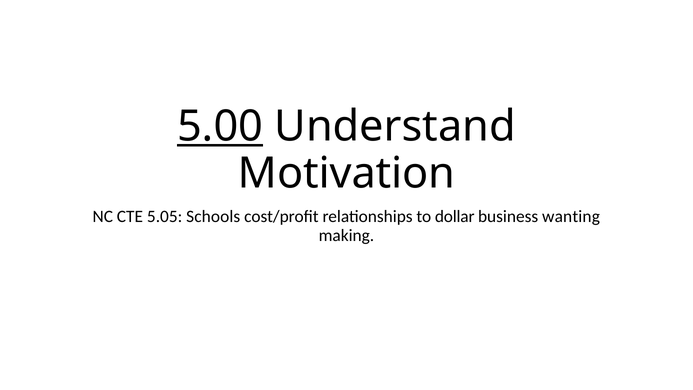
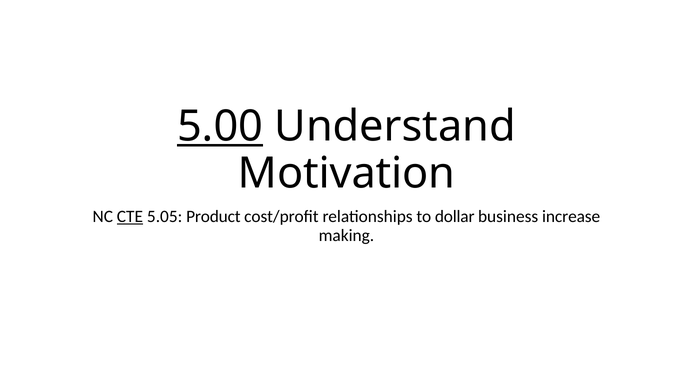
CTE underline: none -> present
Schools: Schools -> Product
wanting: wanting -> increase
